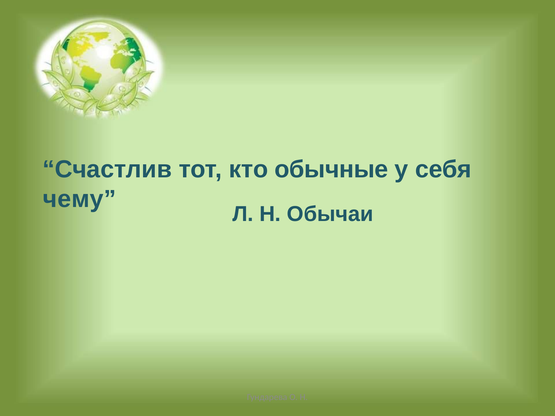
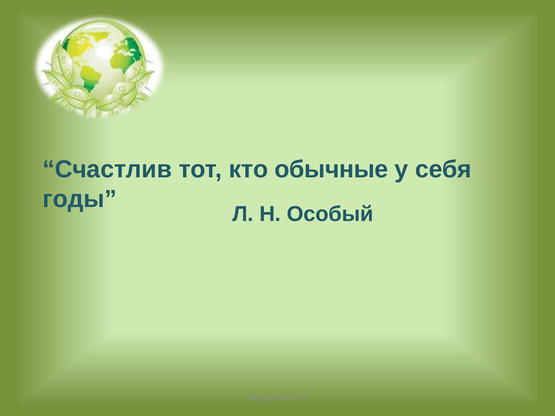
чему: чему -> годы
Обычаи: Обычаи -> Особый
